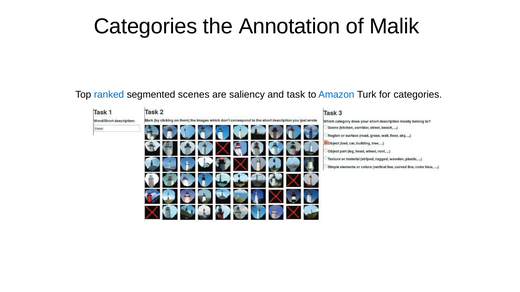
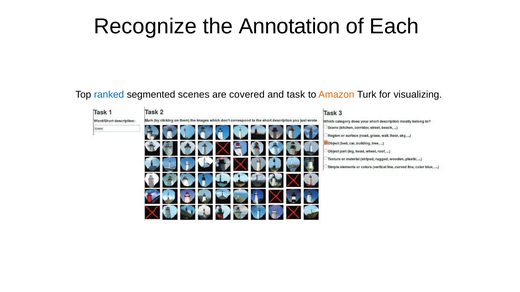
Categories at (145, 26): Categories -> Recognize
Malik: Malik -> Each
saliency: saliency -> covered
Amazon colour: blue -> orange
for categories: categories -> visualizing
